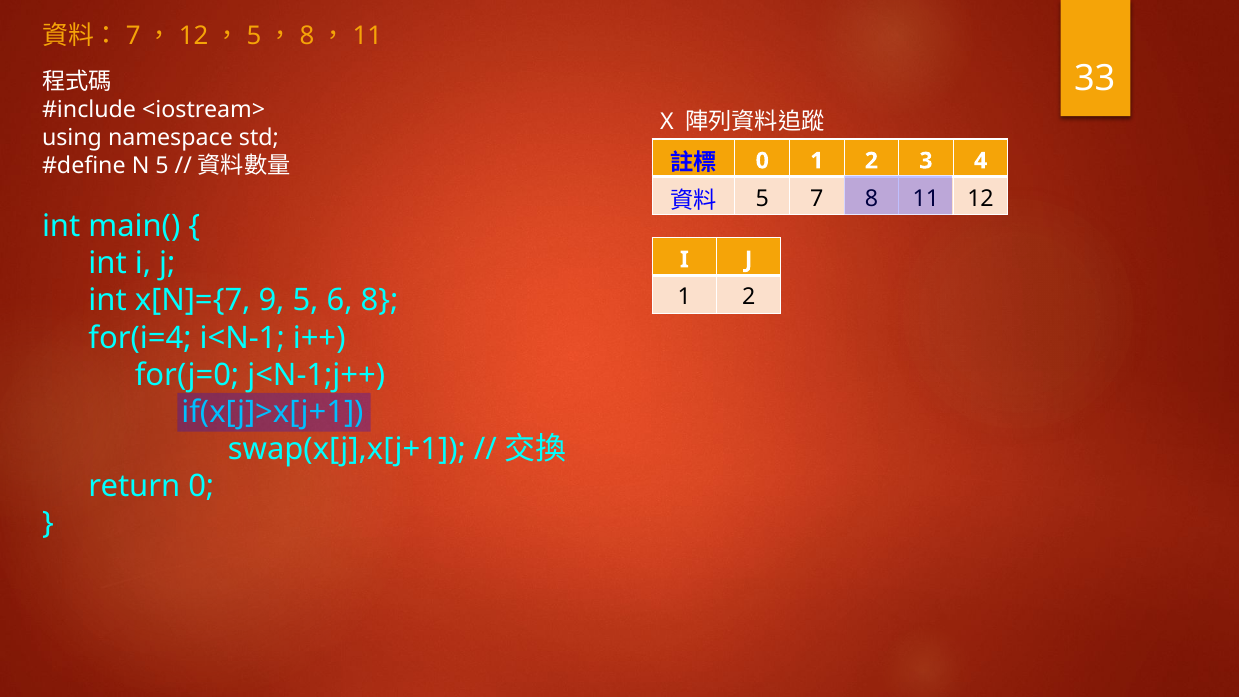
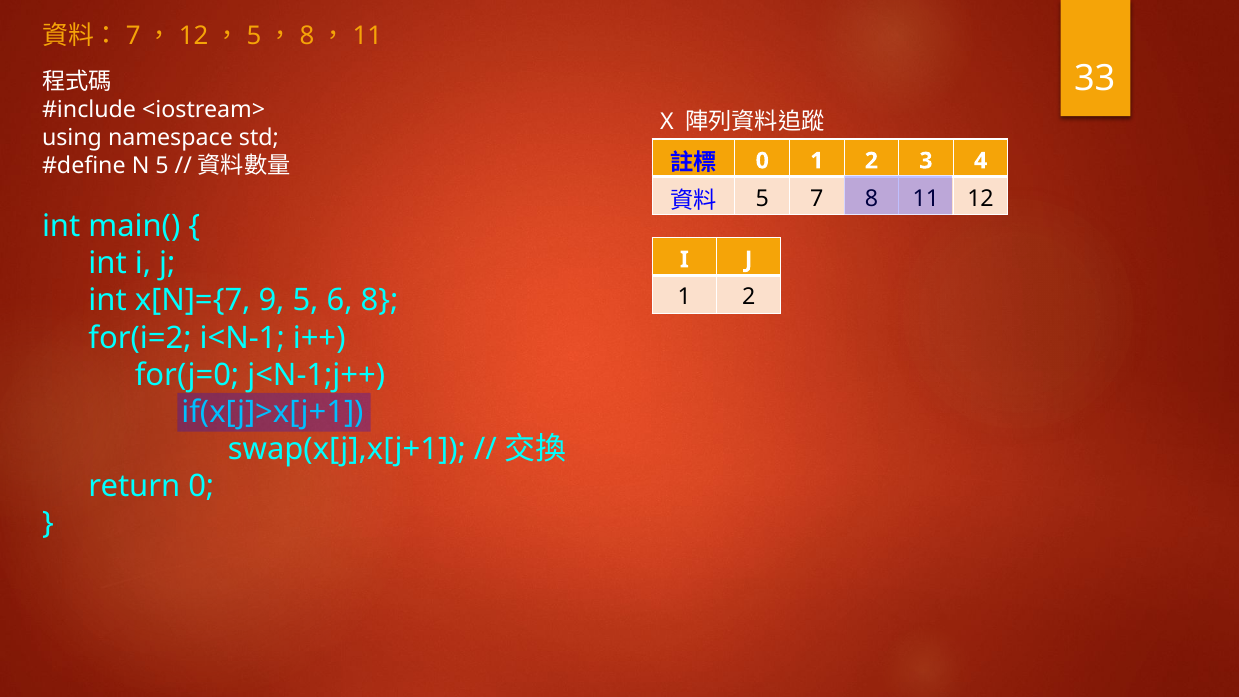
for(i=4: for(i=4 -> for(i=2
